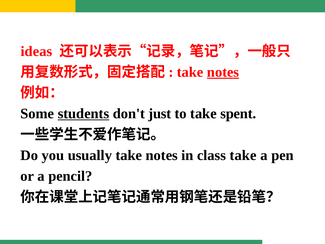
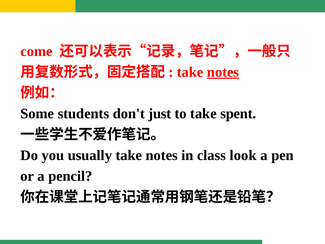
ideas: ideas -> come
students underline: present -> none
class take: take -> look
